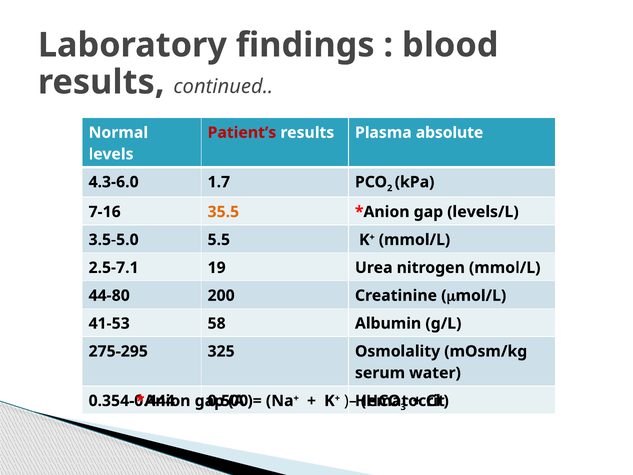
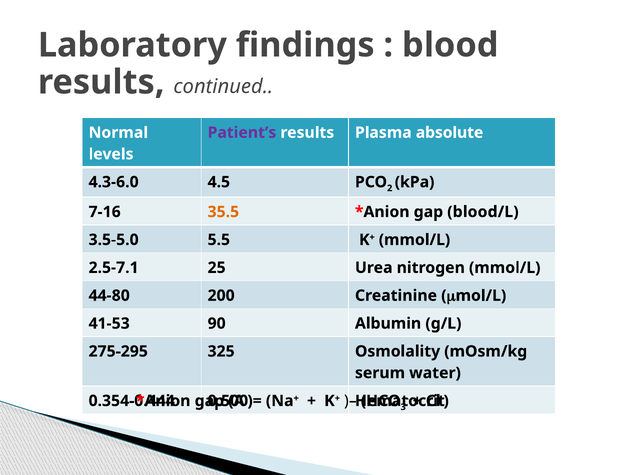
Patient’s colour: red -> purple
1.7: 1.7 -> 4.5
levels/L: levels/L -> blood/L
19: 19 -> 25
58: 58 -> 90
